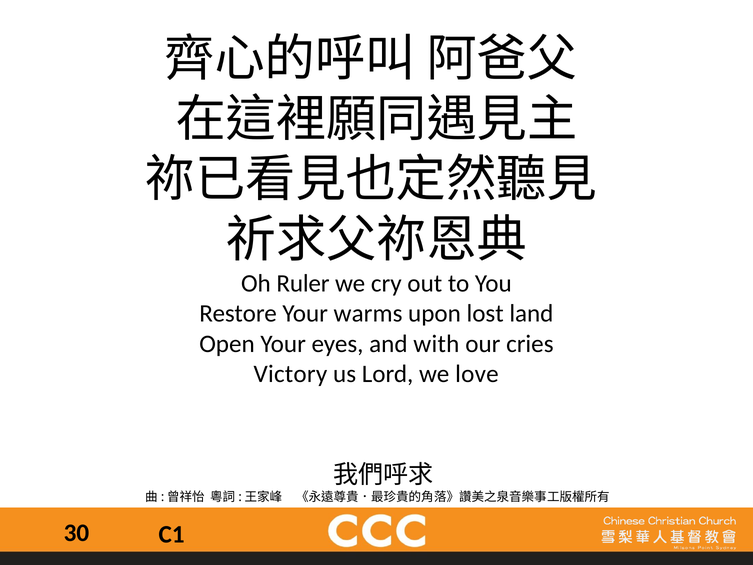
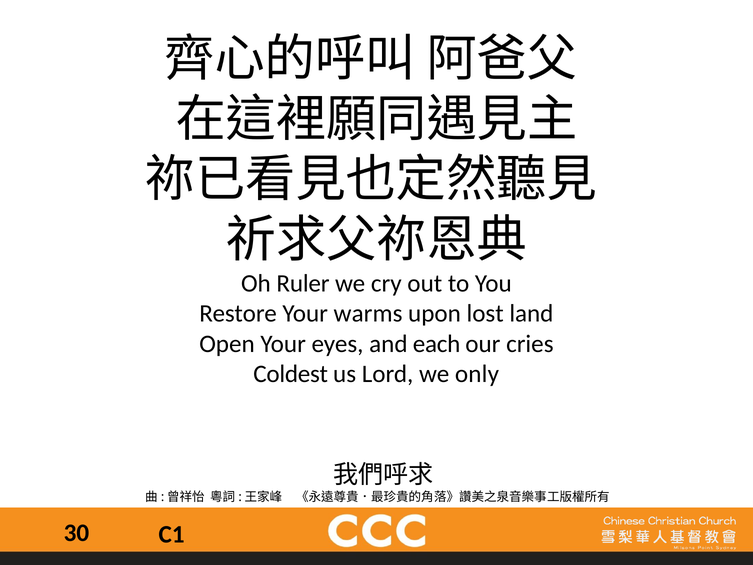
with: with -> each
Victory: Victory -> Coldest
love: love -> only
